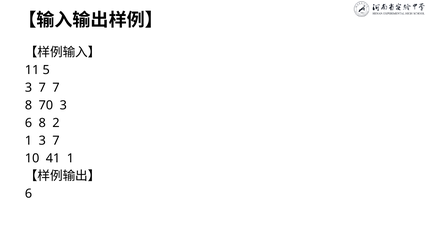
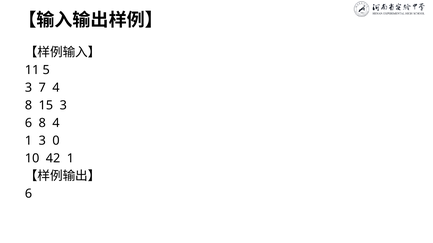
7 7: 7 -> 4
70: 70 -> 15
8 2: 2 -> 4
1 3 7: 7 -> 0
41: 41 -> 42
